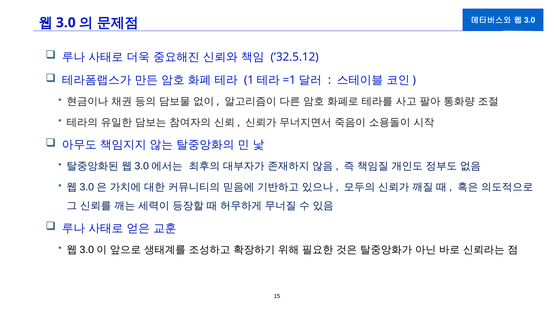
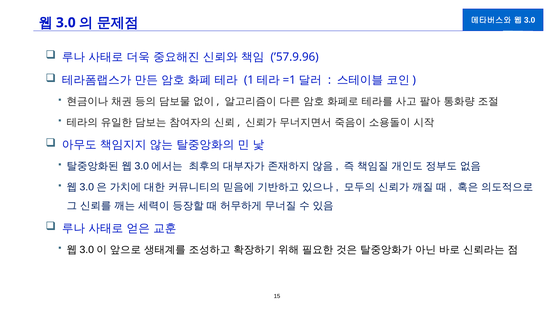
’32.5.12: ’32.5.12 -> ’57.9.96
